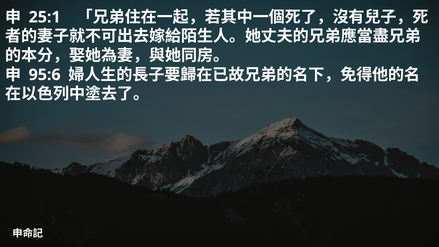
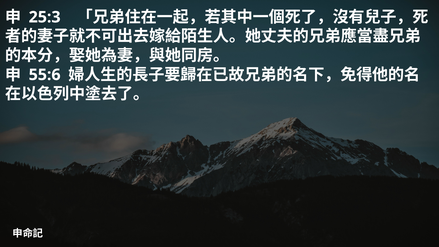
25:1: 25:1 -> 25:3
95:6: 95:6 -> 55:6
